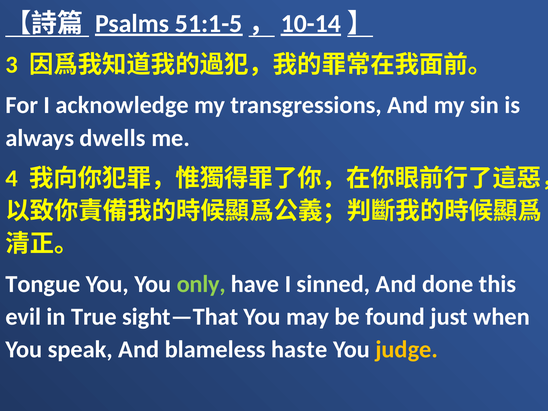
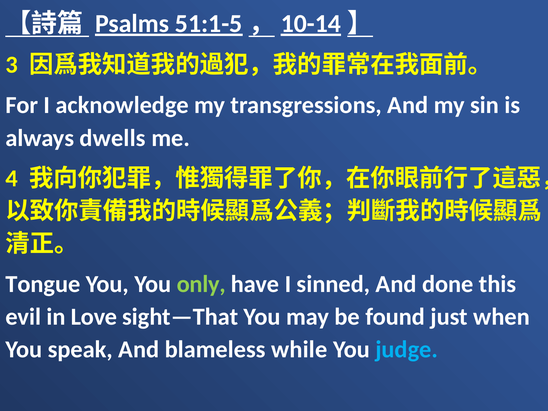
True: True -> Love
haste: haste -> while
judge colour: yellow -> light blue
